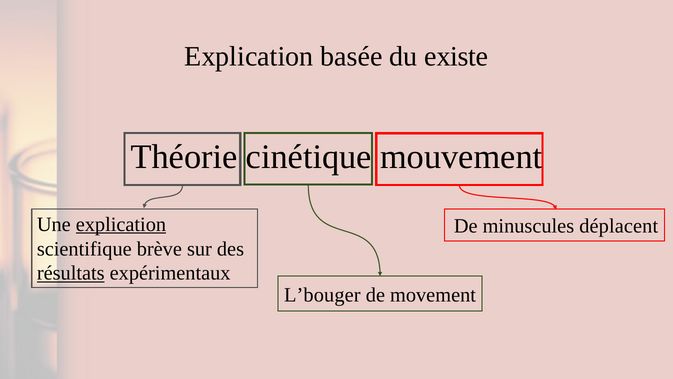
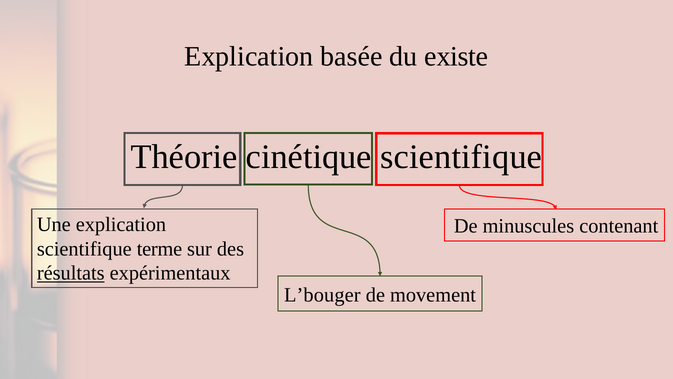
cinétique mouvement: mouvement -> scientifique
explication at (121, 224) underline: present -> none
déplacent: déplacent -> contenant
brève: brève -> terme
